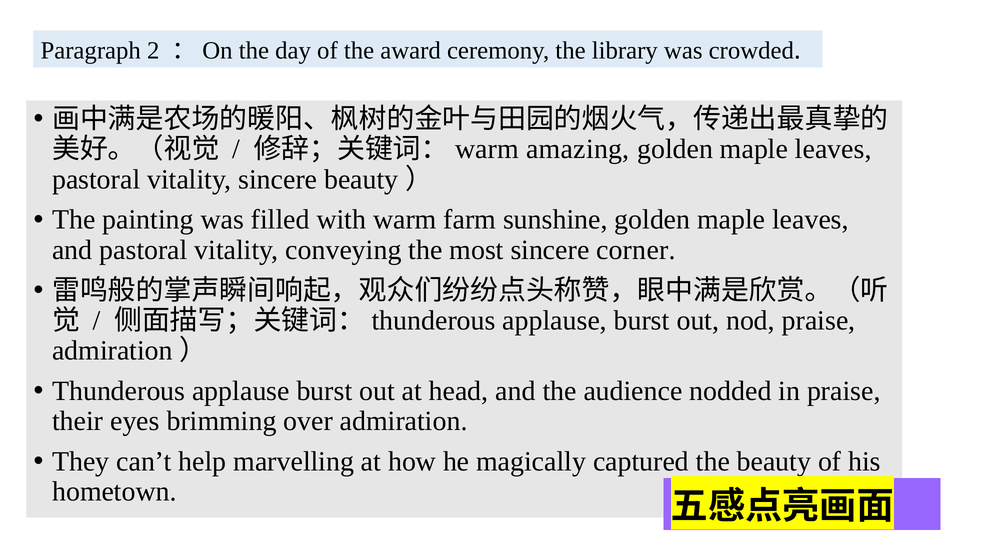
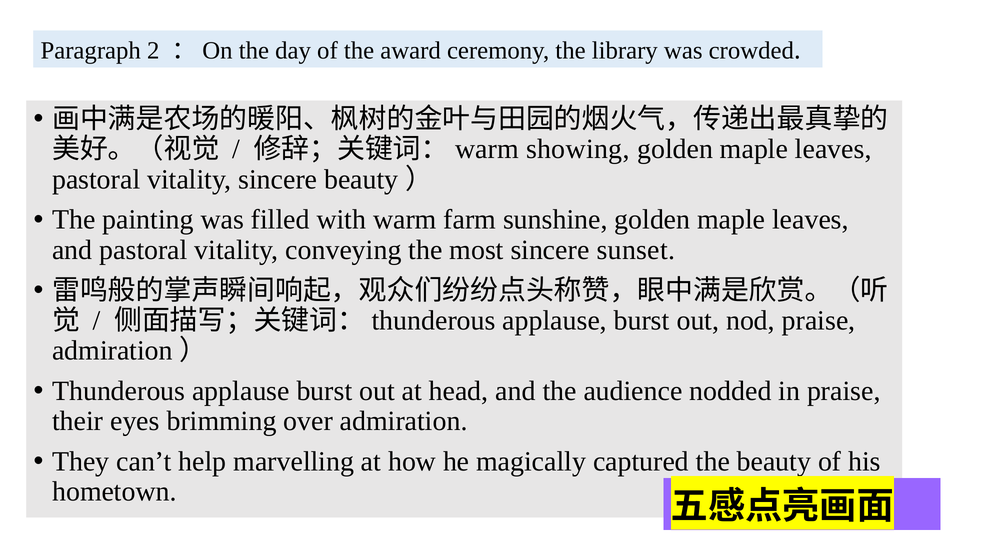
amazing: amazing -> showing
corner: corner -> sunset
